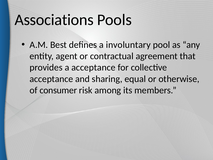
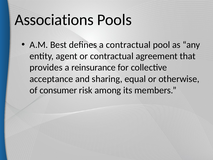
a involuntary: involuntary -> contractual
a acceptance: acceptance -> reinsurance
